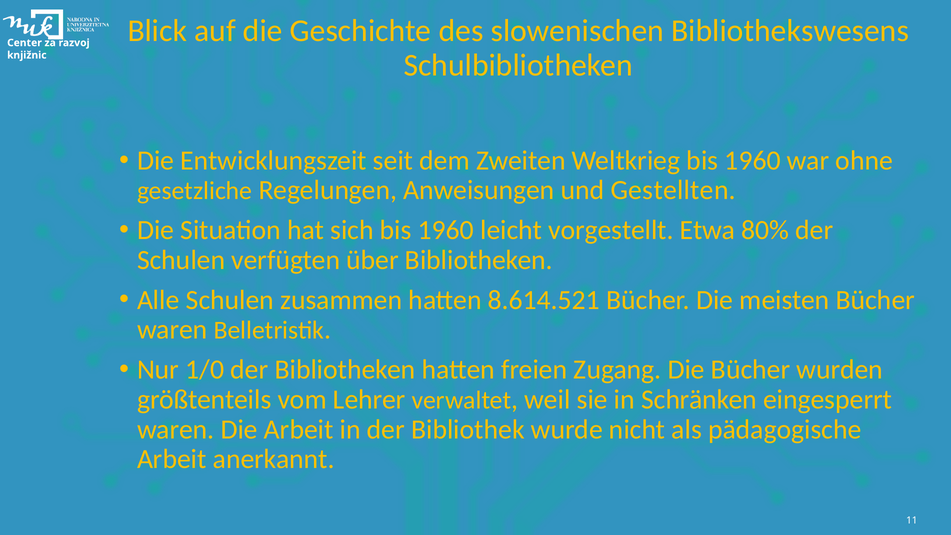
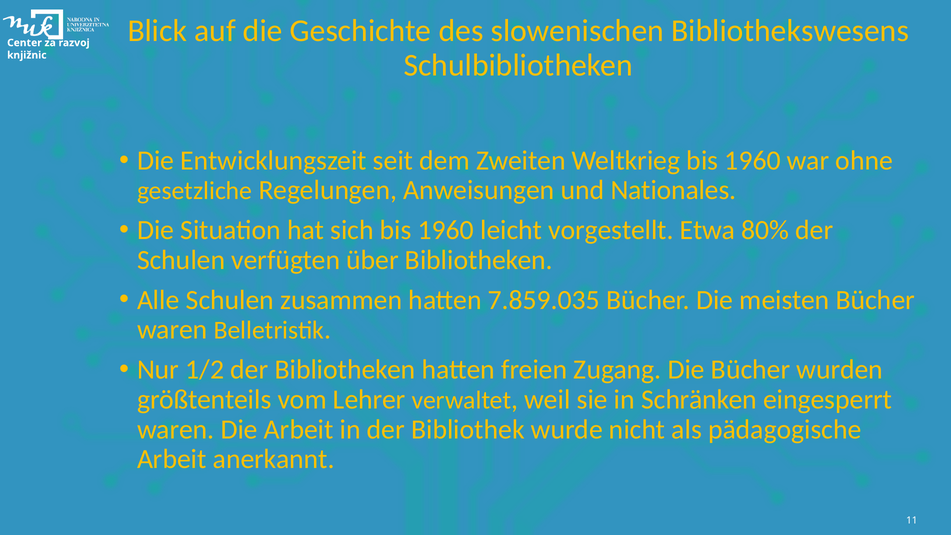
Gestellten: Gestellten -> Nationales
8.614.521: 8.614.521 -> 7.859.035
1/0: 1/0 -> 1/2
